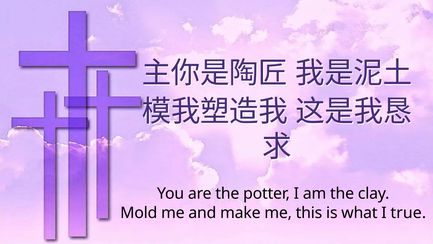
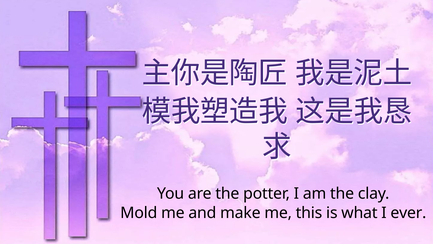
true: true -> ever
